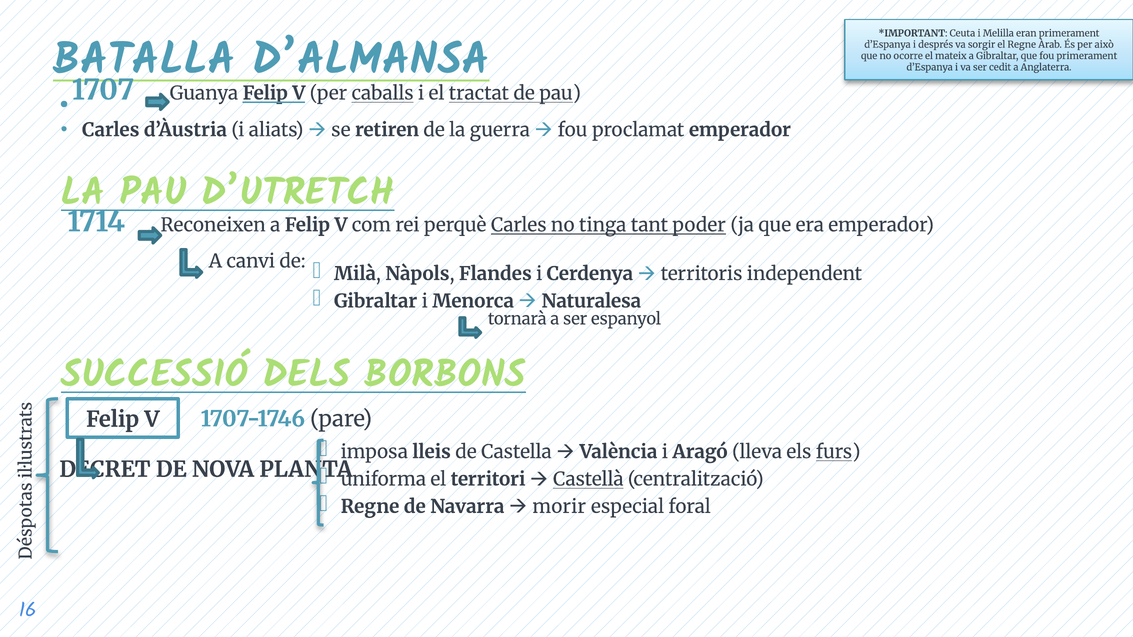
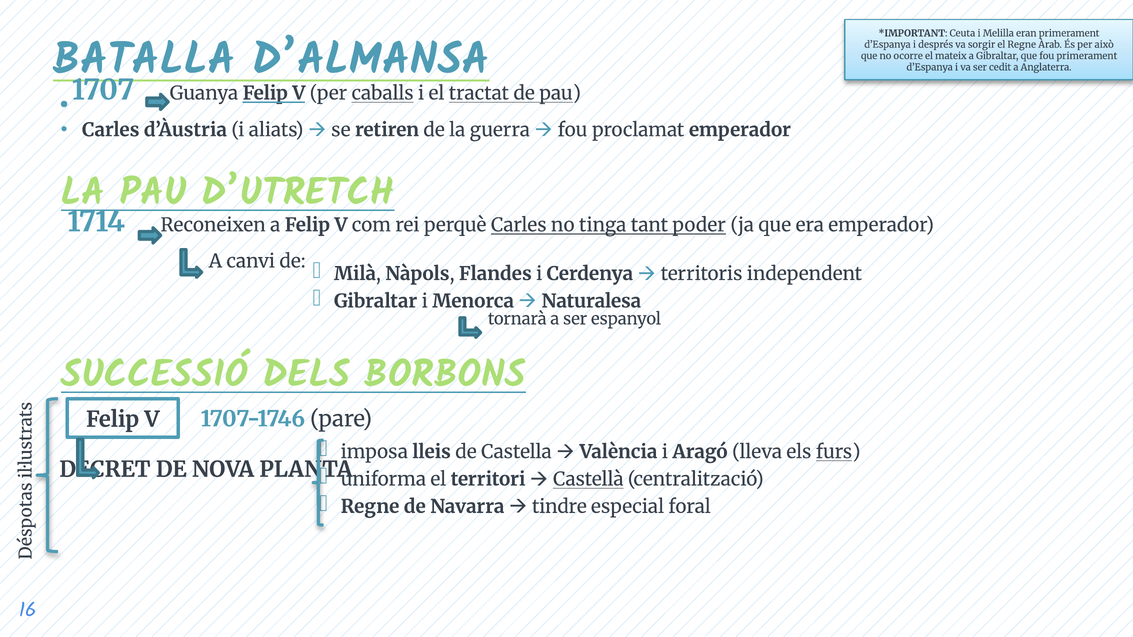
morir: morir -> tindre
